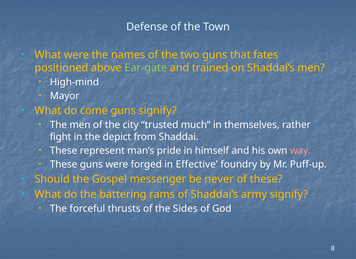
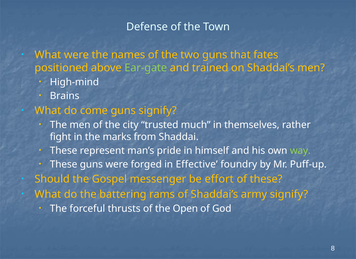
Mayor: Mayor -> Brains
depict: depict -> marks
way colour: pink -> light green
never: never -> effort
Sides: Sides -> Open
